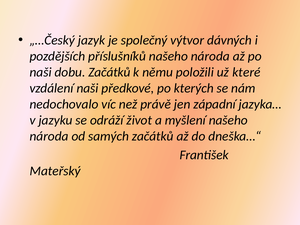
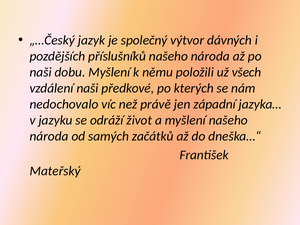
dobu Začátků: Začátků -> Myšlení
které: které -> všech
